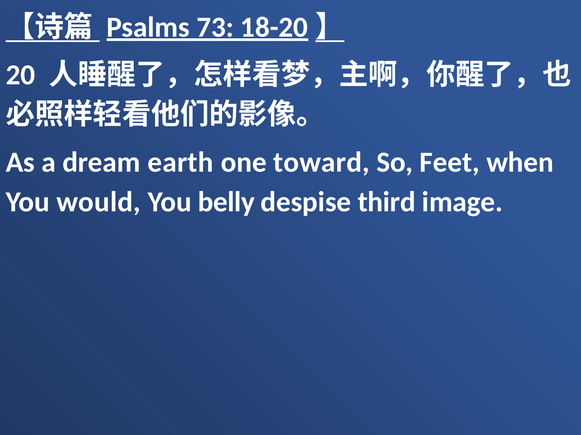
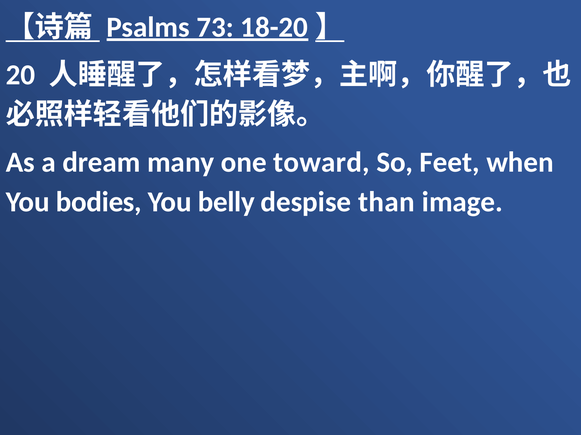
earth: earth -> many
would: would -> bodies
third: third -> than
